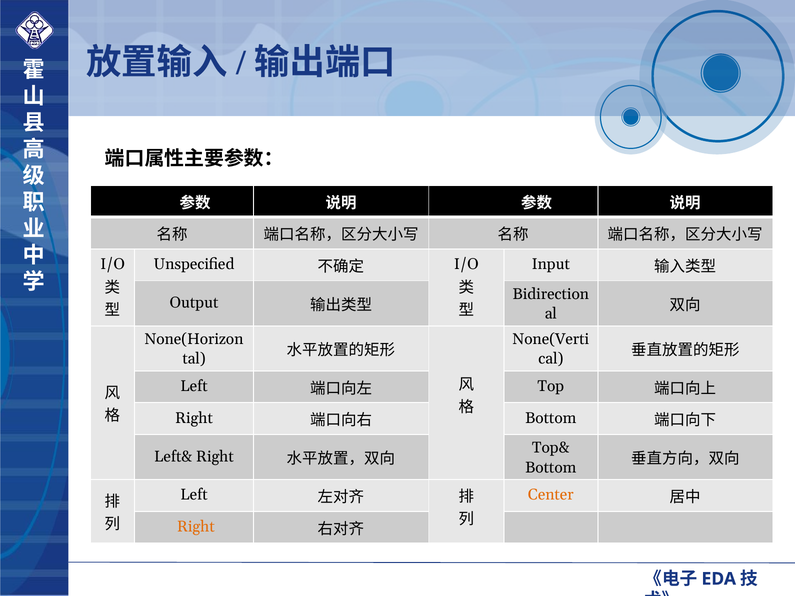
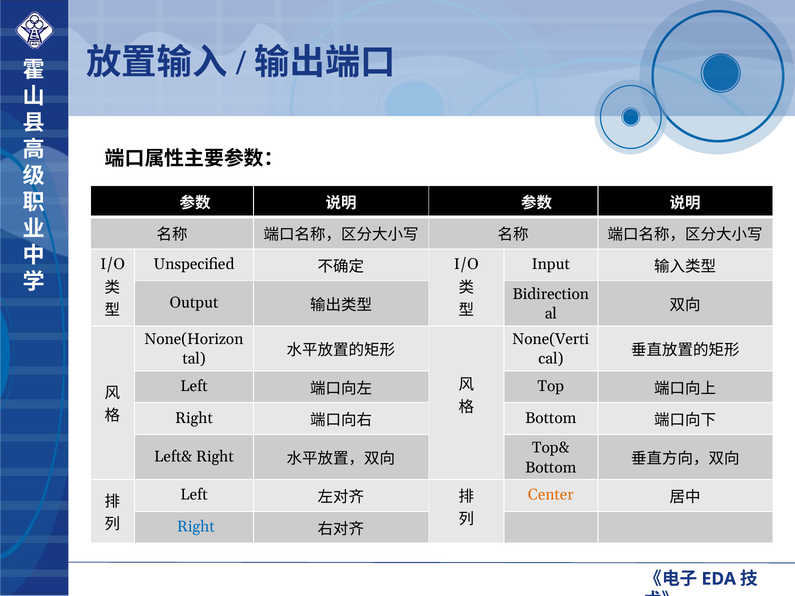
Right at (196, 527) colour: orange -> blue
